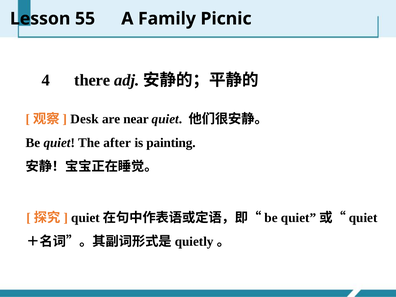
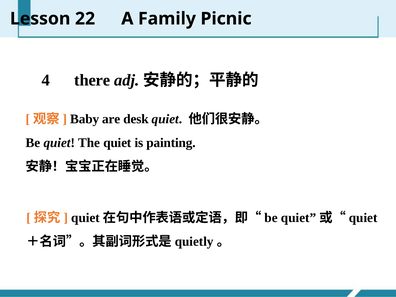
55: 55 -> 22
Desk: Desk -> Baby
near: near -> desk
The after: after -> quiet
